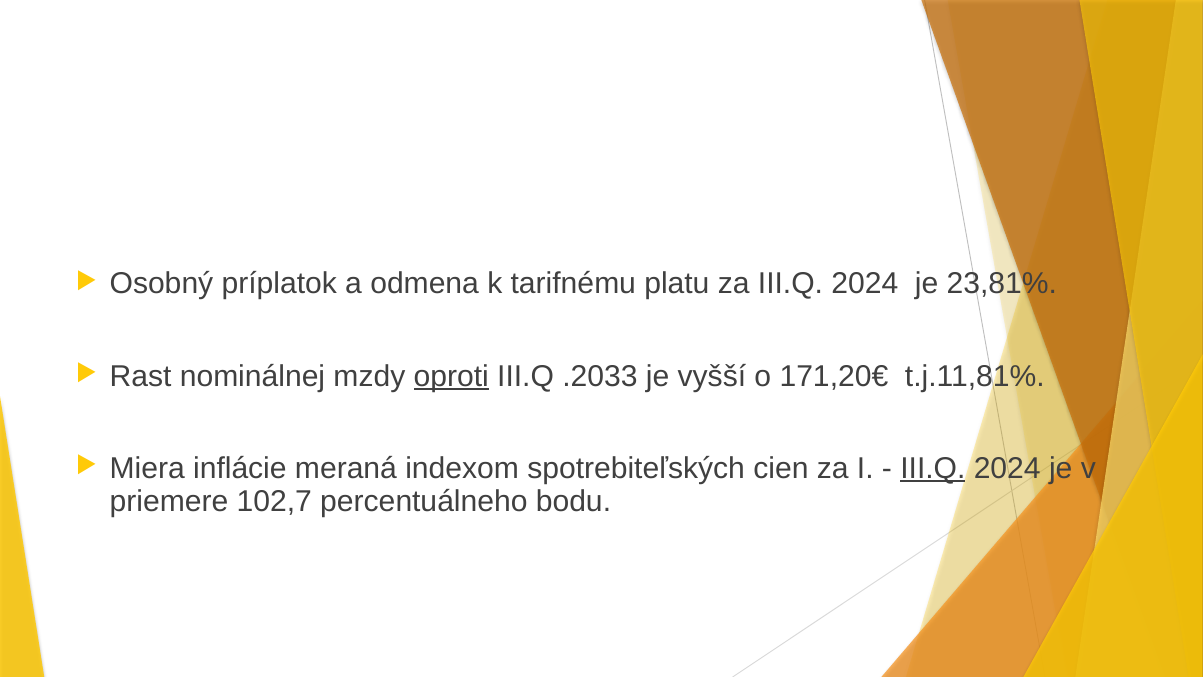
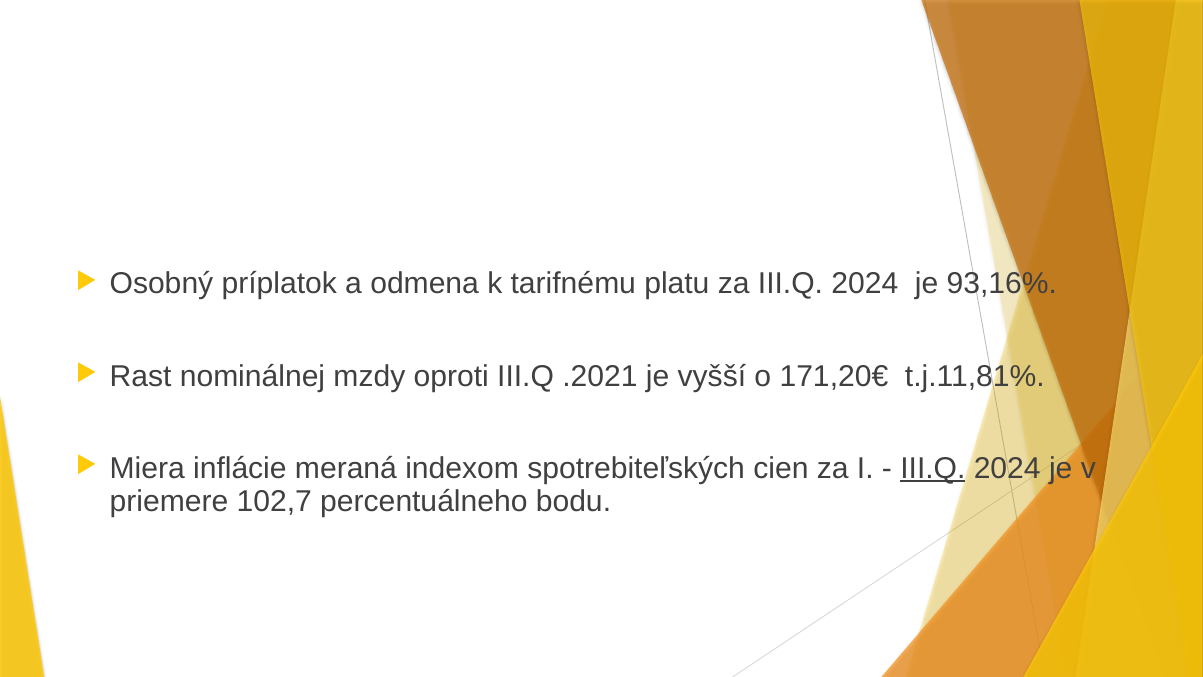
23,81%: 23,81% -> 93,16%
oproti underline: present -> none
.2033: .2033 -> .2021
